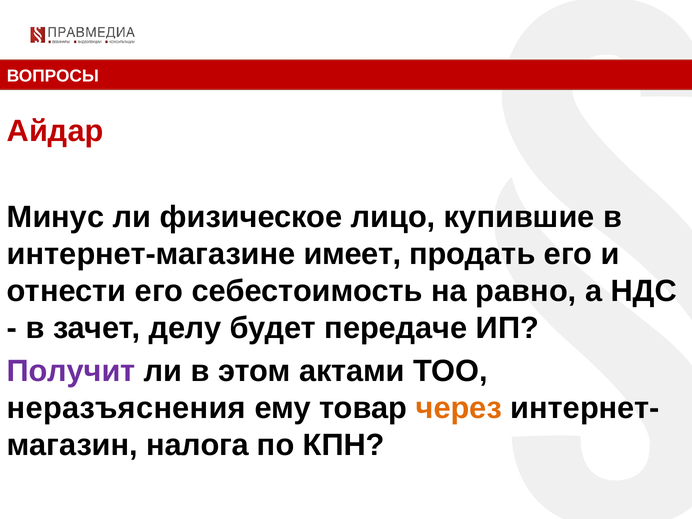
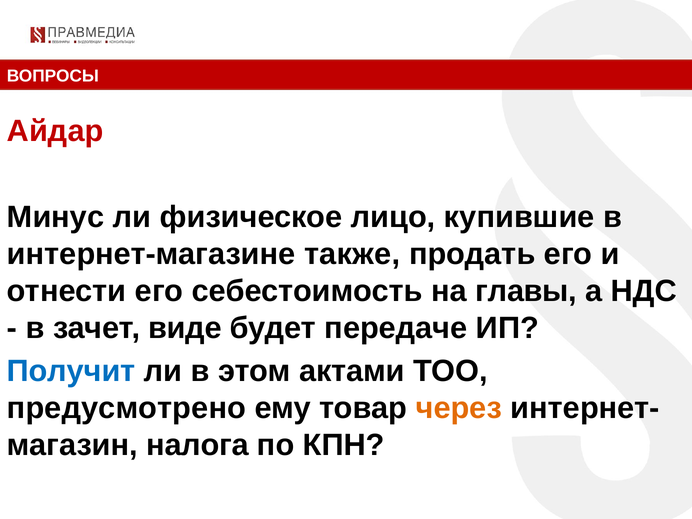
имеет: имеет -> также
равно: равно -> главы
делу: делу -> виде
Получит colour: purple -> blue
неразъяснения: неразъяснения -> предусмотрено
